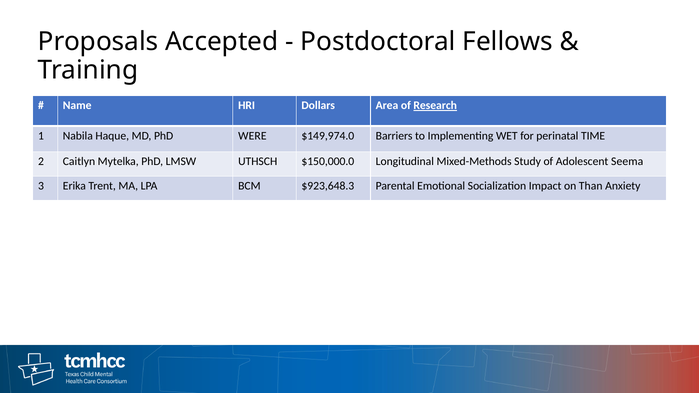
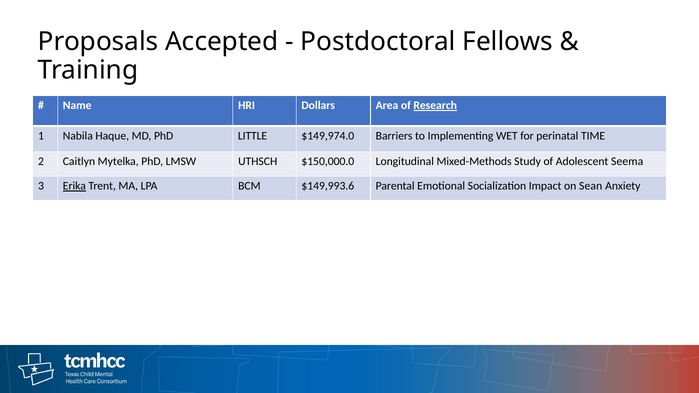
WERE: WERE -> LITTLE
Erika underline: none -> present
$923,648.3: $923,648.3 -> $149,993.6
Than: Than -> Sean
